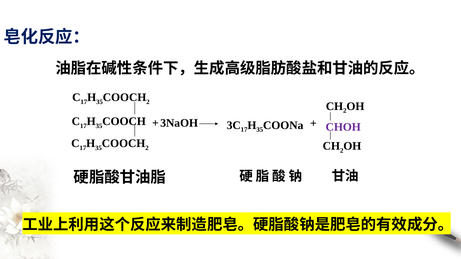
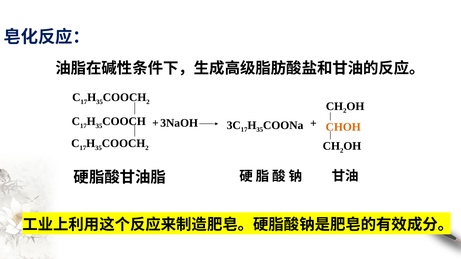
CHOH colour: purple -> orange
